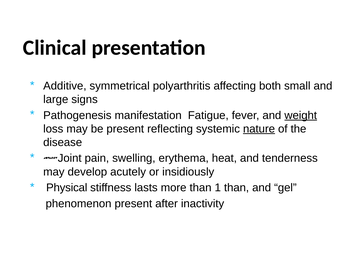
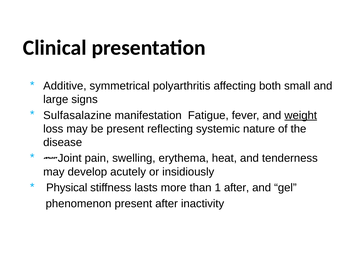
Pathogenesis: Pathogenesis -> Sulfasalazine
nature underline: present -> none
1 than: than -> after
